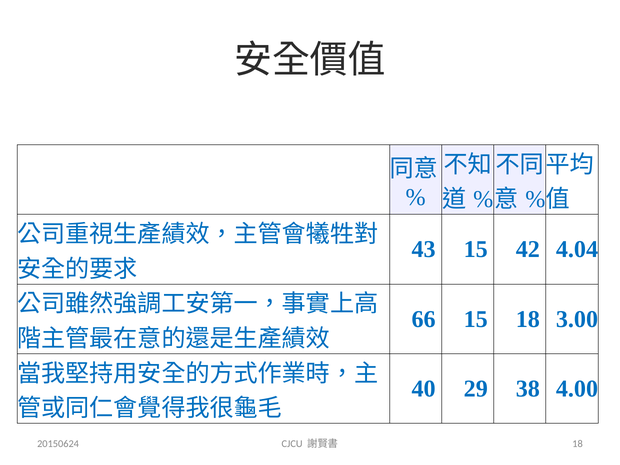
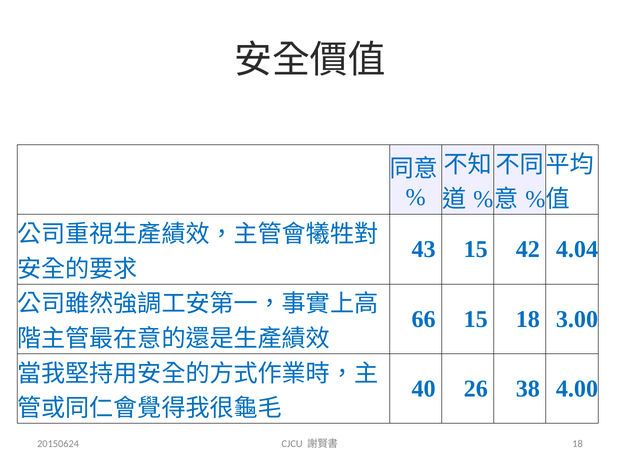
29: 29 -> 26
